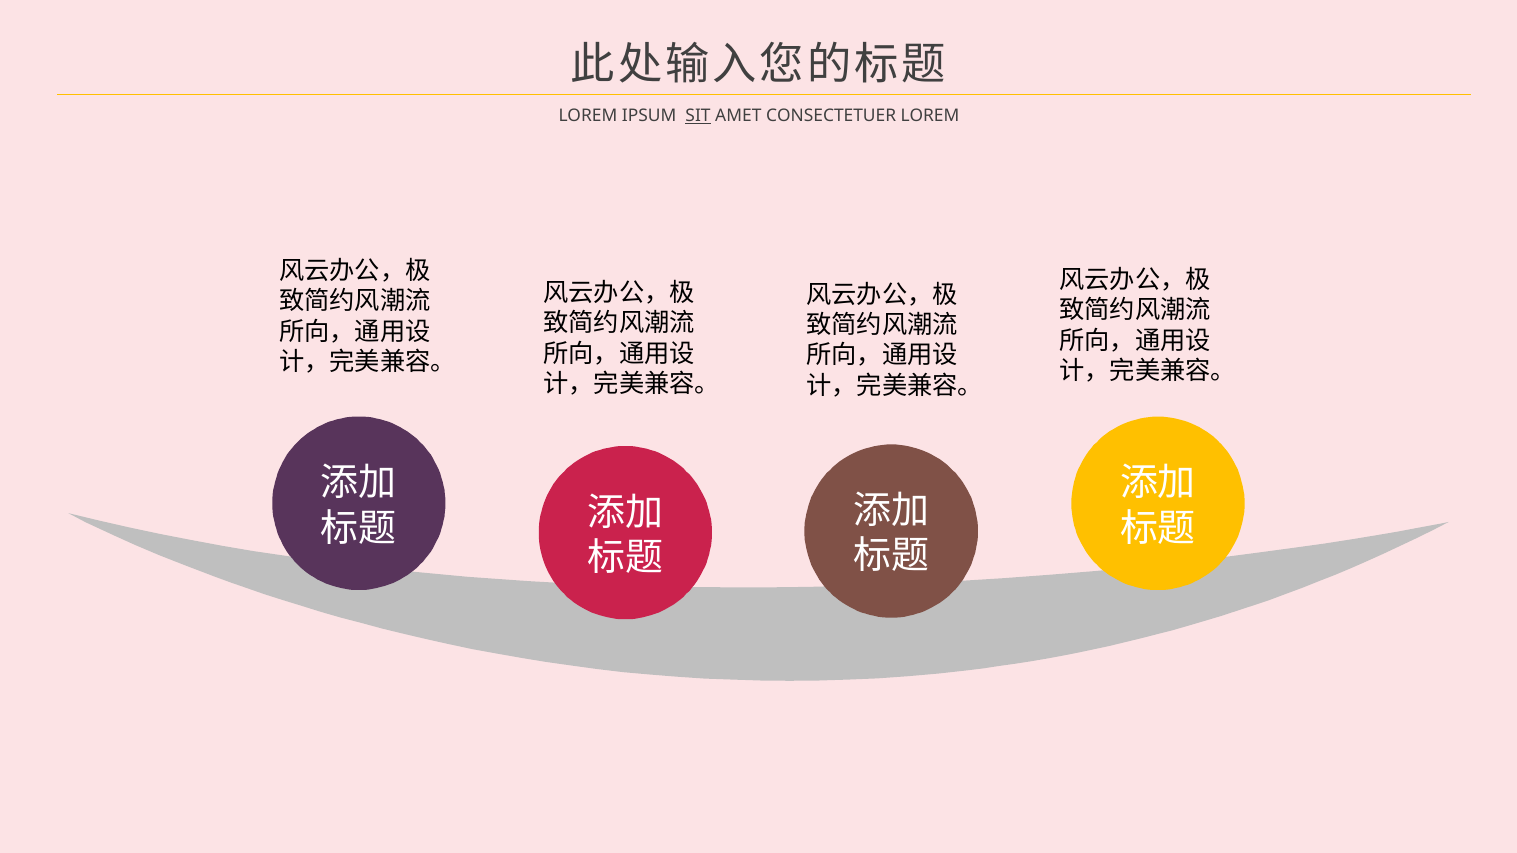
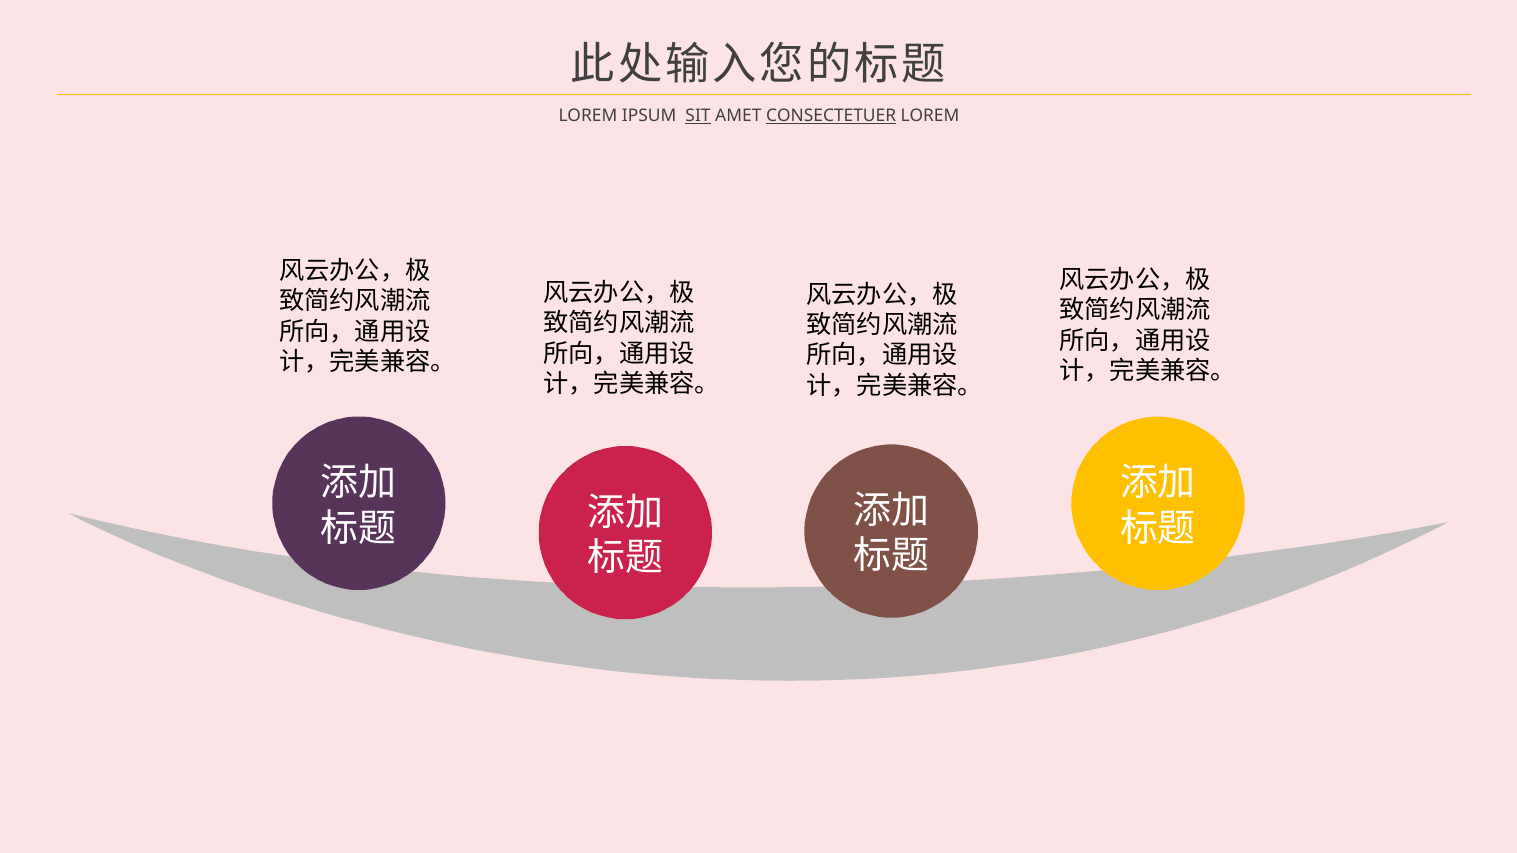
CONSECTETUER underline: none -> present
